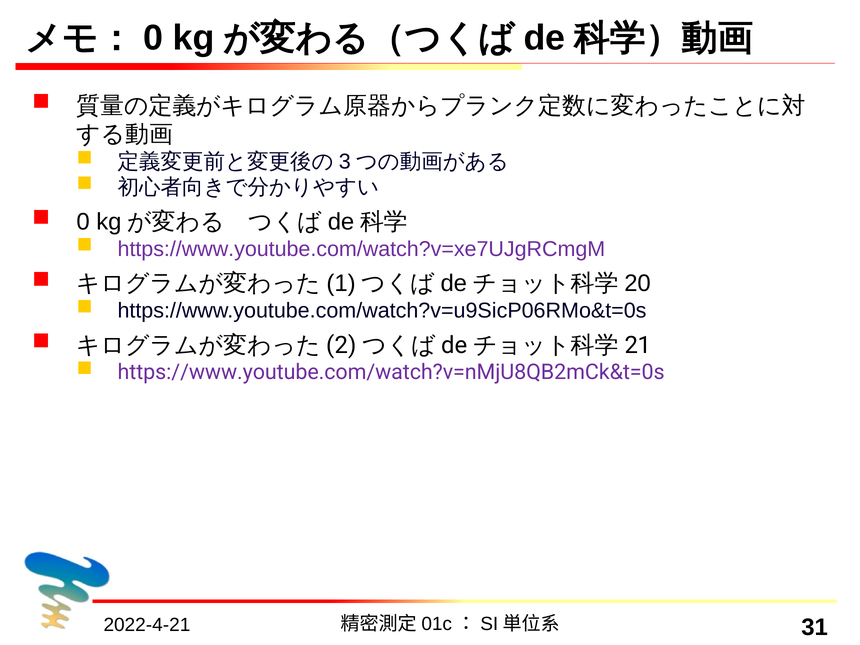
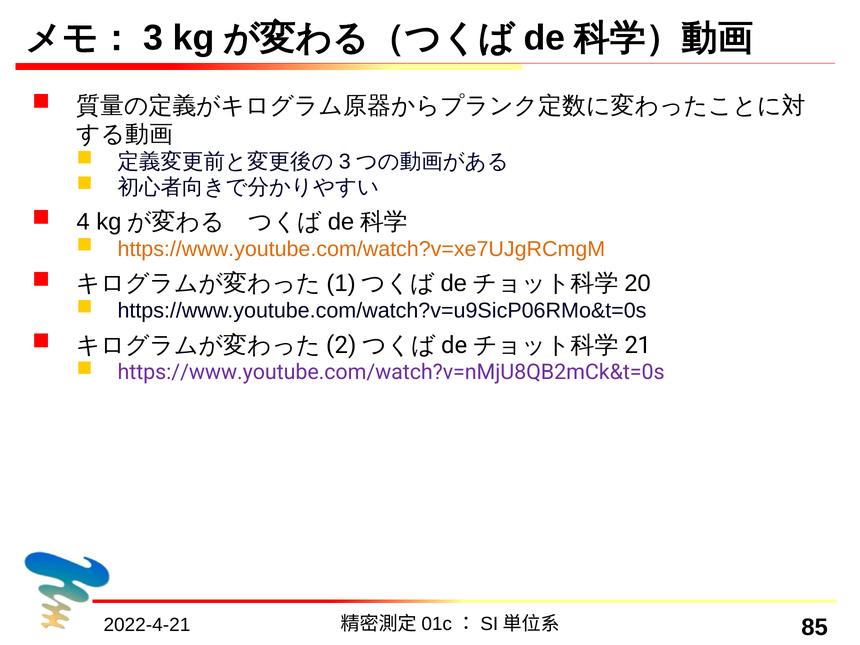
0 at (153, 38): 0 -> 3
0 at (83, 222): 0 -> 4
https://www.youtube.com/watch?v=xe7UJgRCmgM colour: purple -> orange
31: 31 -> 85
